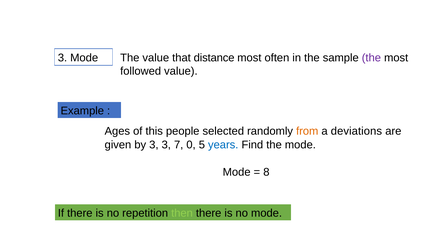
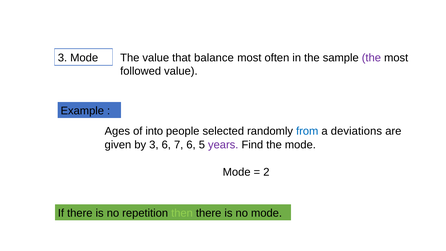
distance: distance -> balance
this: this -> into
from colour: orange -> blue
3 3: 3 -> 6
7 0: 0 -> 6
years colour: blue -> purple
8: 8 -> 2
